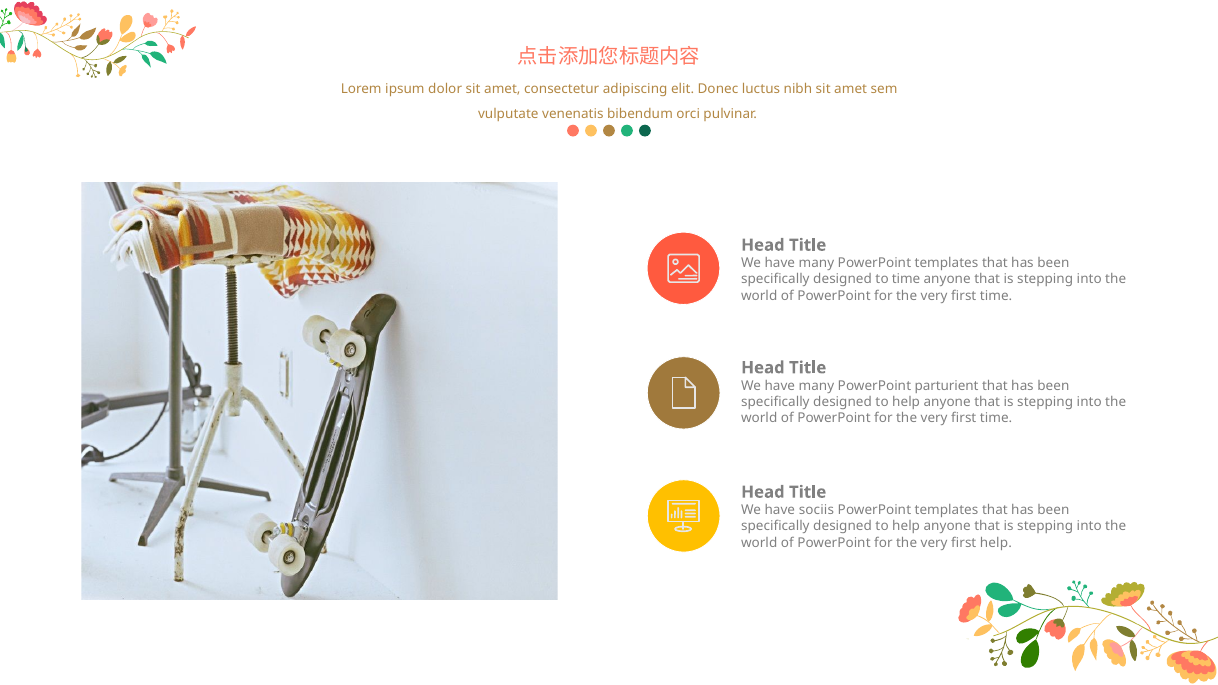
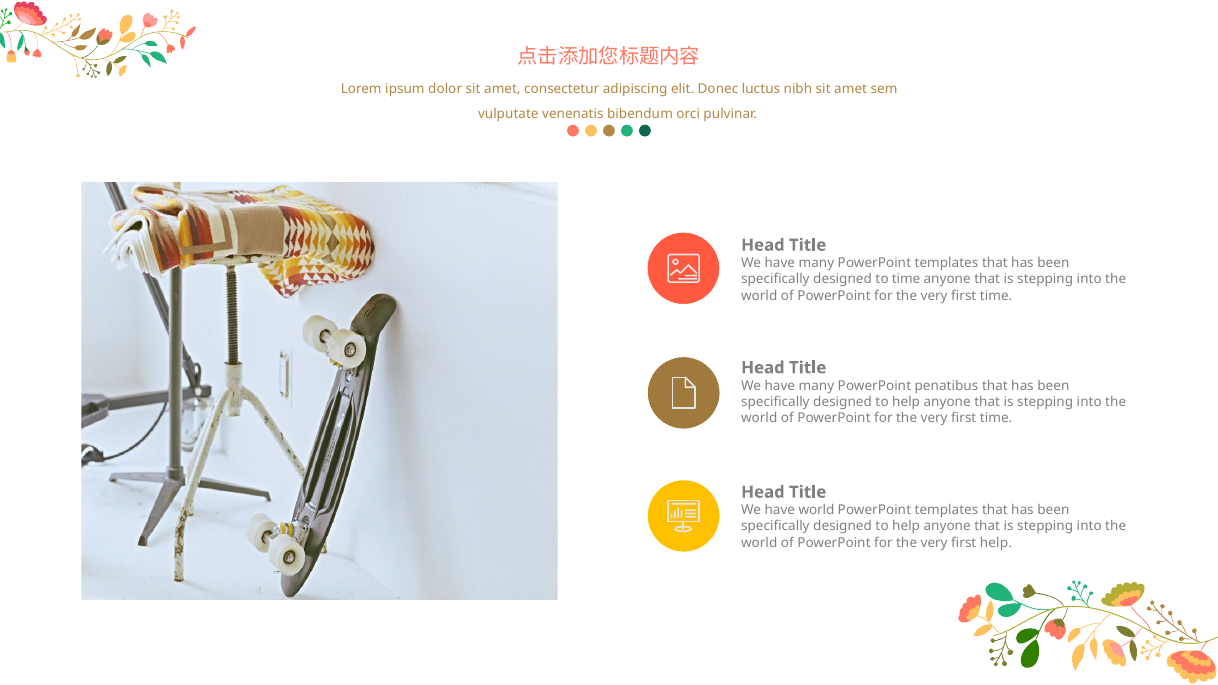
parturient: parturient -> penatibus
have sociis: sociis -> world
